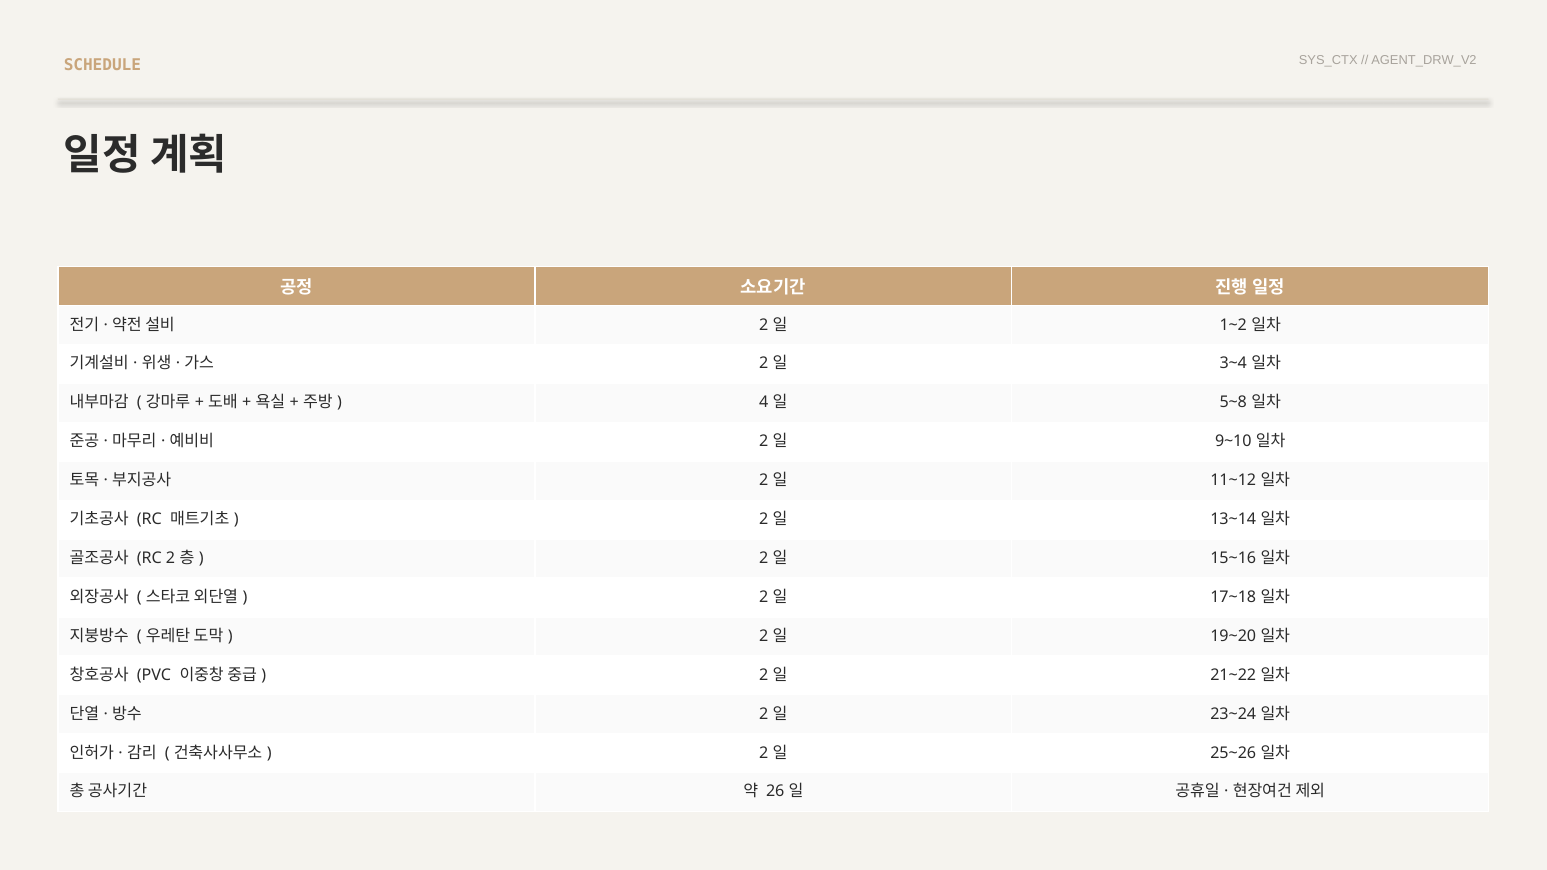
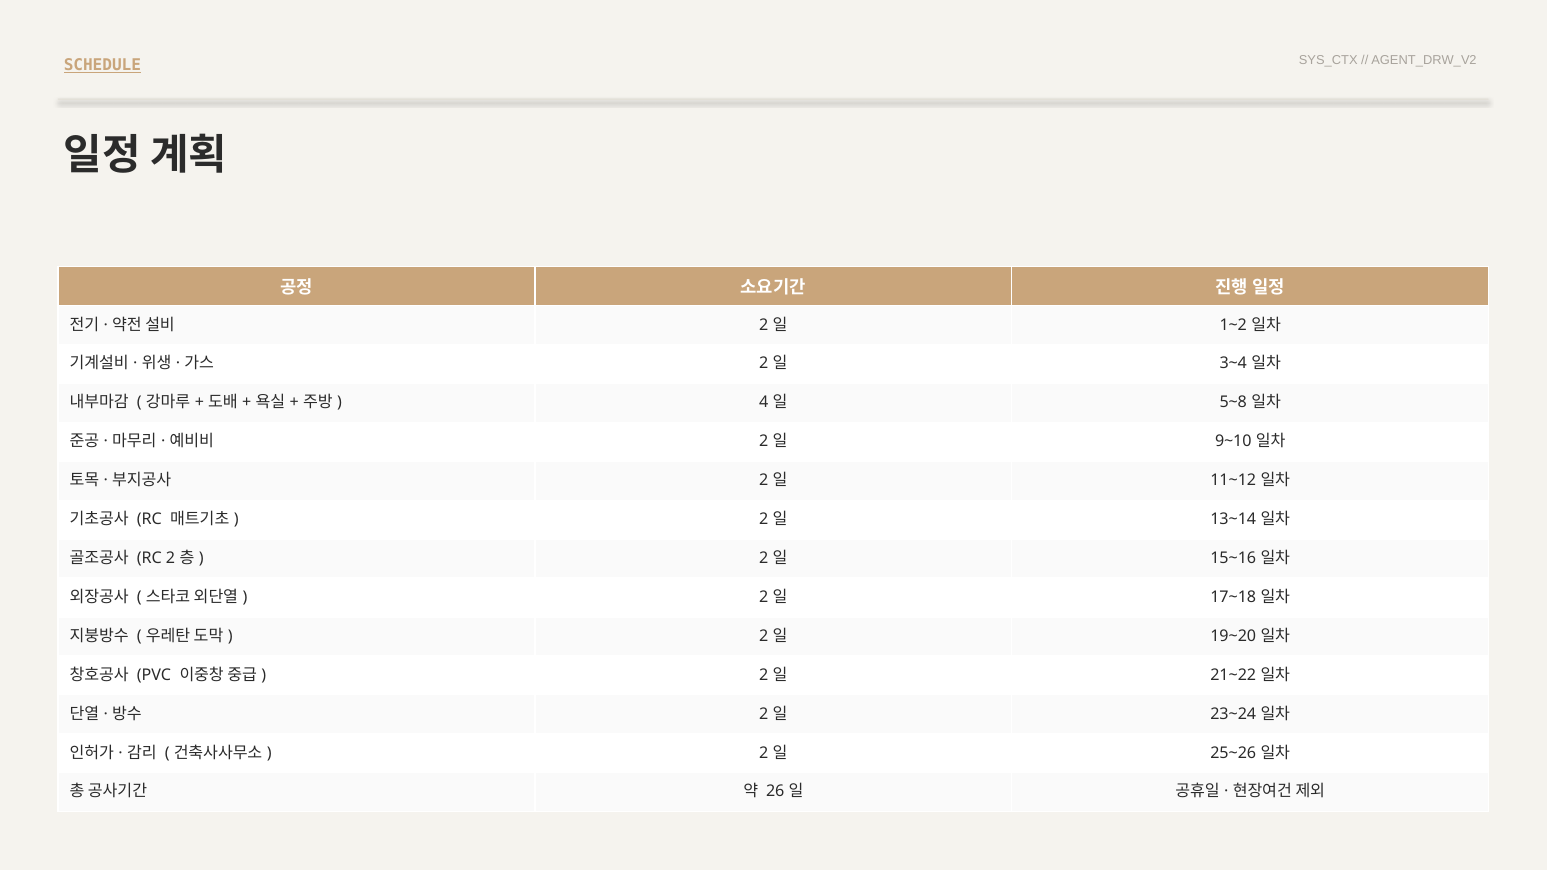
SCHEDULE underline: none -> present
